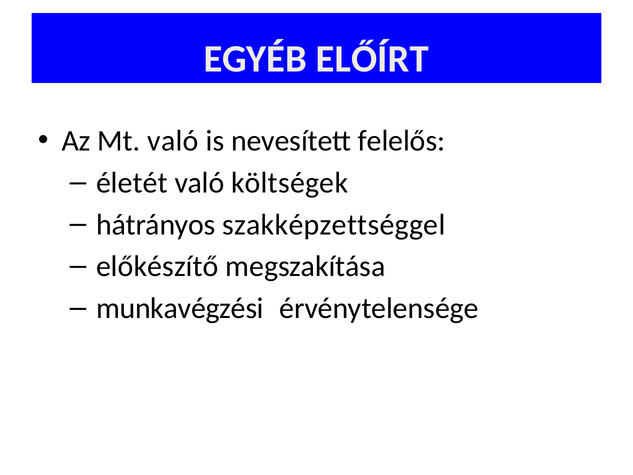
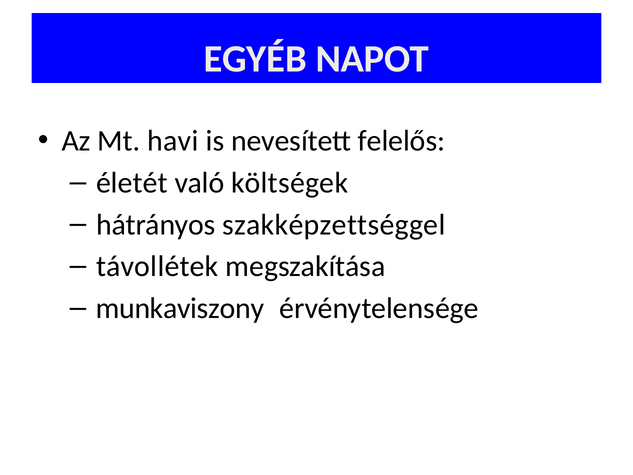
ELŐÍRT: ELŐÍRT -> NAPOT
Mt való: való -> havi
előkészítő: előkészítő -> távollétek
munkavégzési: munkavégzési -> munkaviszony
